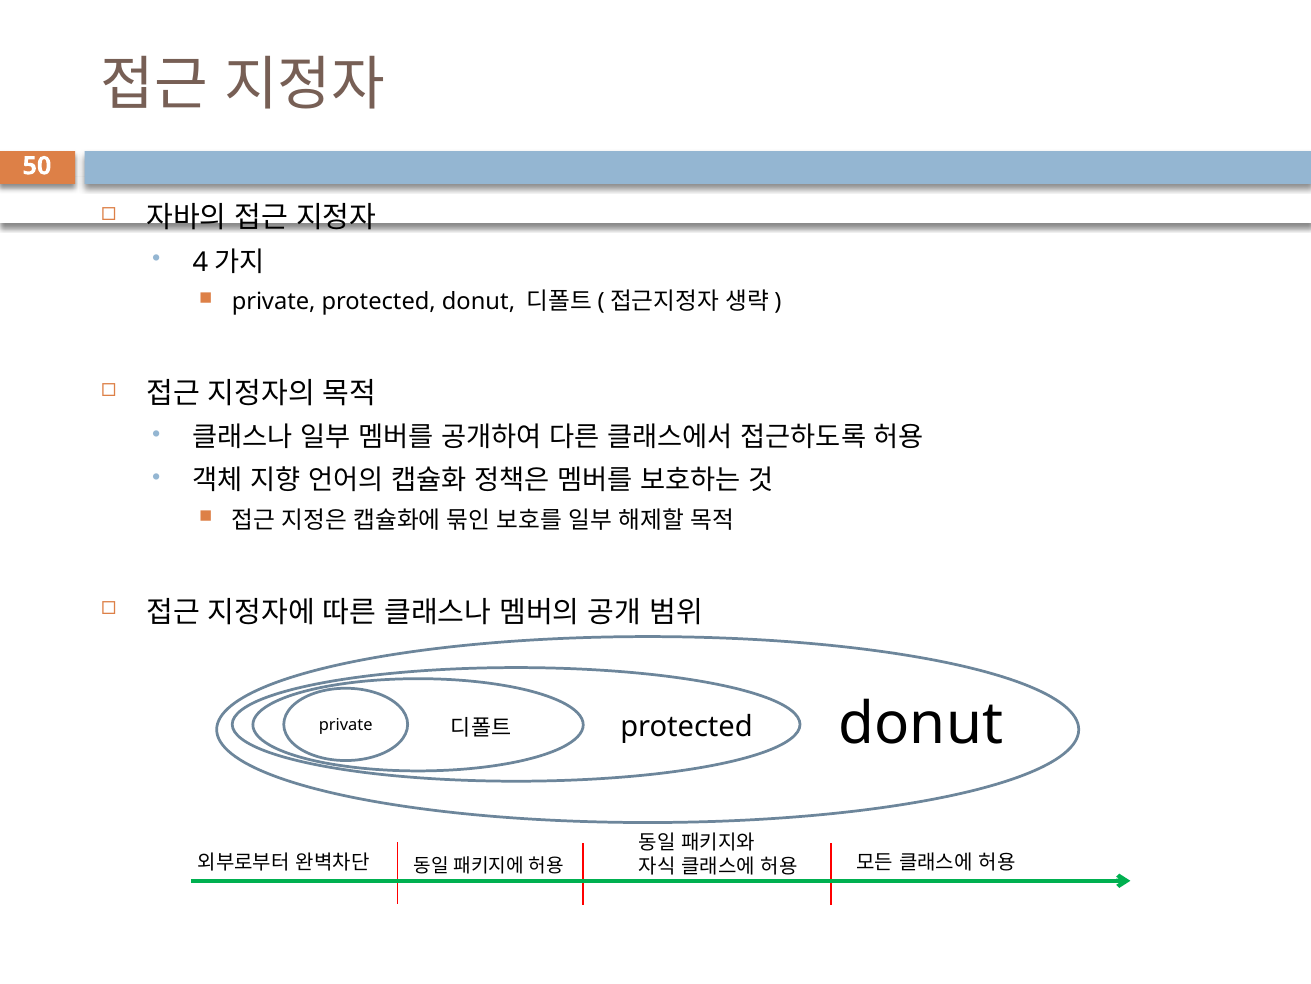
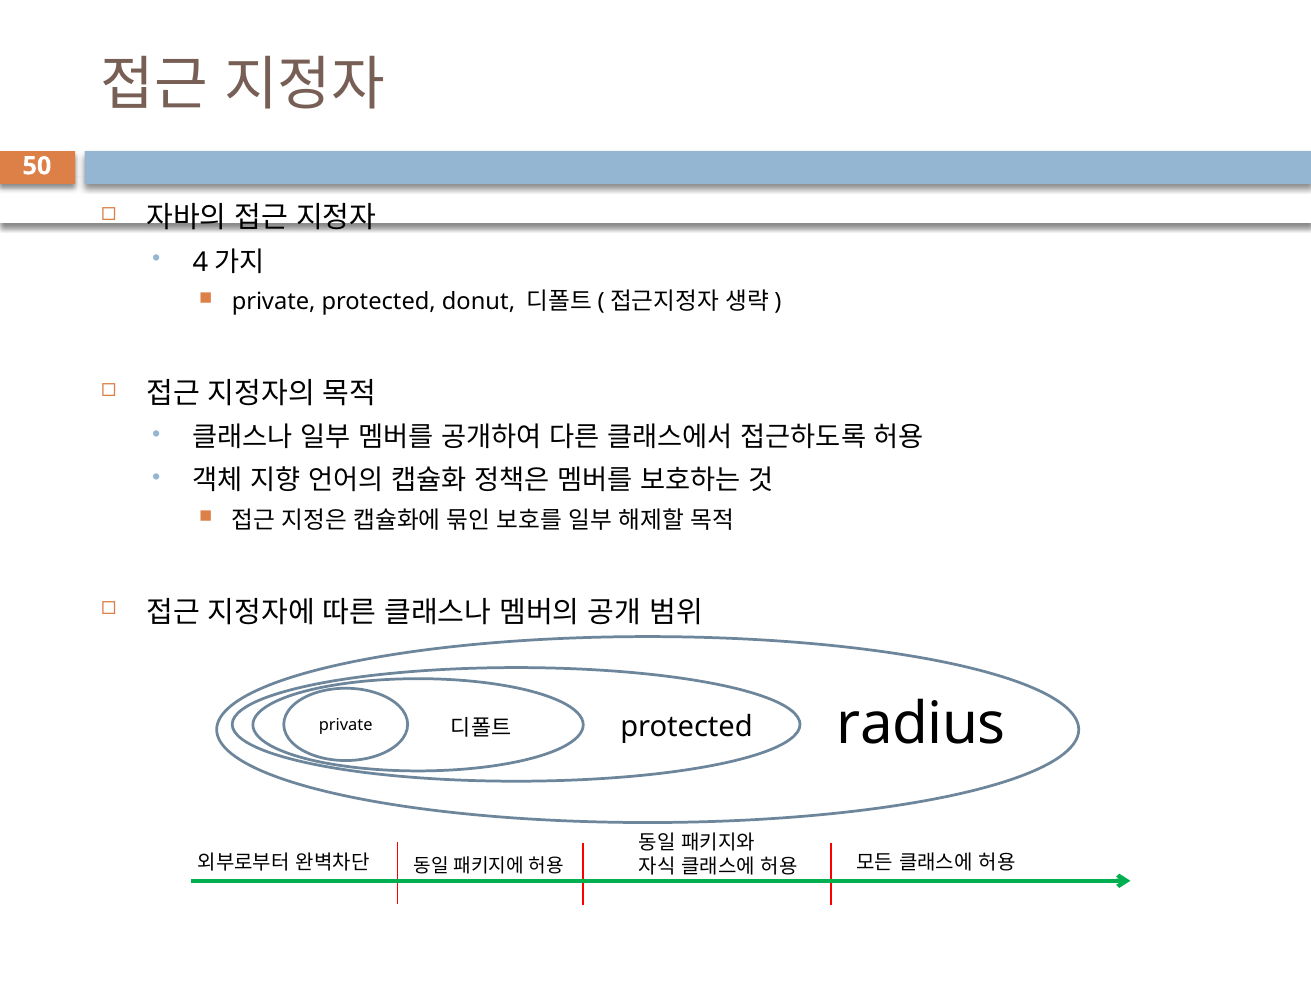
donut at (921, 724): donut -> radius
